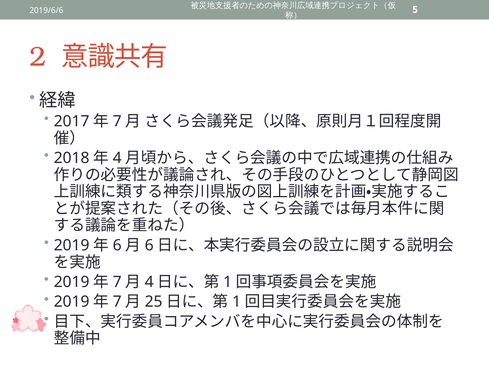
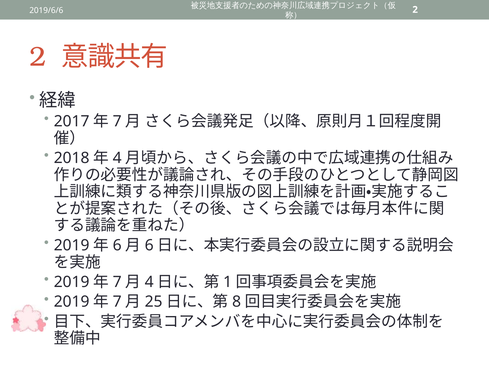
5 at (415, 10): 5 -> 2
1 at (237, 302): 1 -> 8
